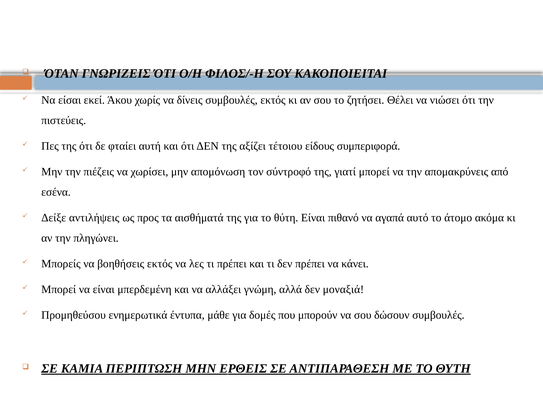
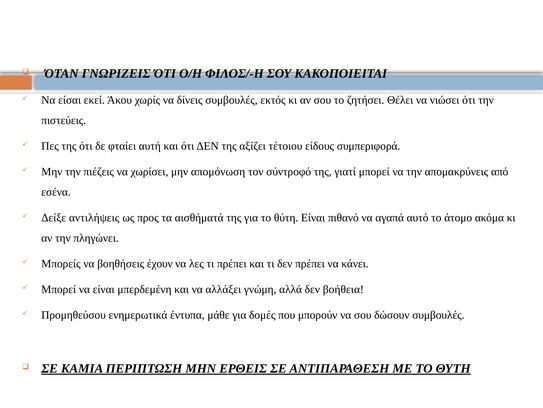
βοηθήσεις εκτός: εκτός -> έχουν
μοναξιά: μοναξιά -> βοήθεια
